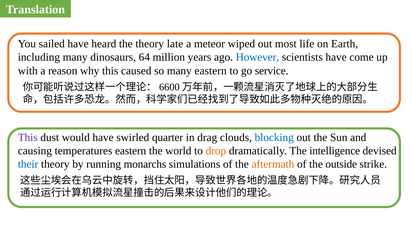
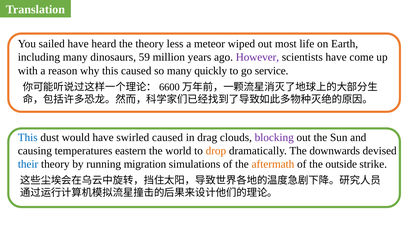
late: late -> less
64: 64 -> 59
However colour: blue -> purple
many eastern: eastern -> quickly
This at (28, 137) colour: purple -> blue
swirled quarter: quarter -> caused
blocking colour: blue -> purple
intelligence: intelligence -> downwards
monarchs: monarchs -> migration
